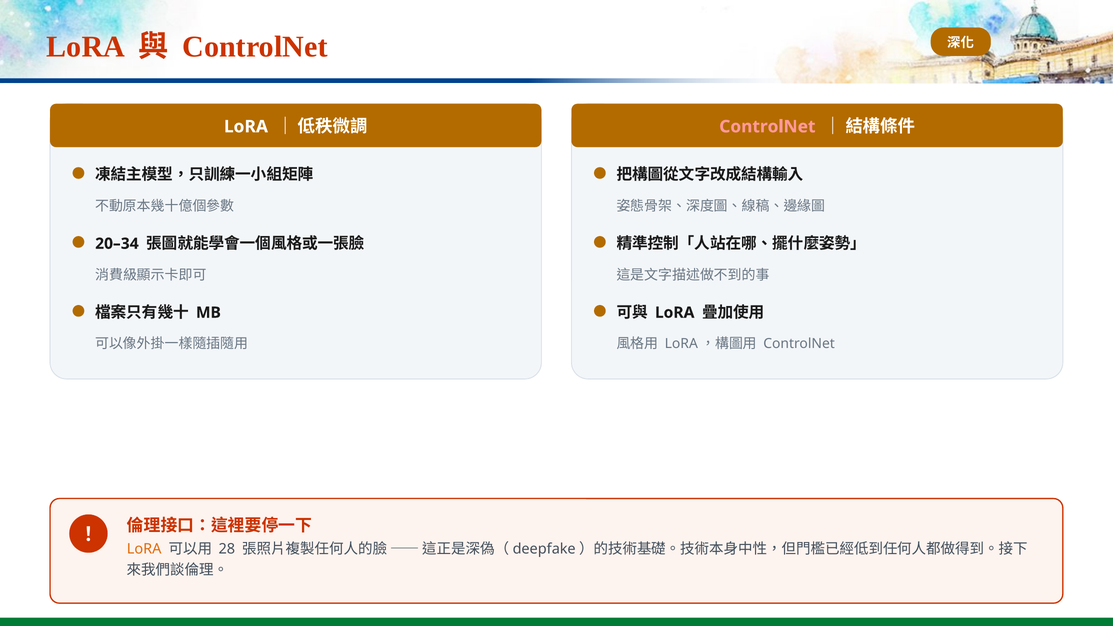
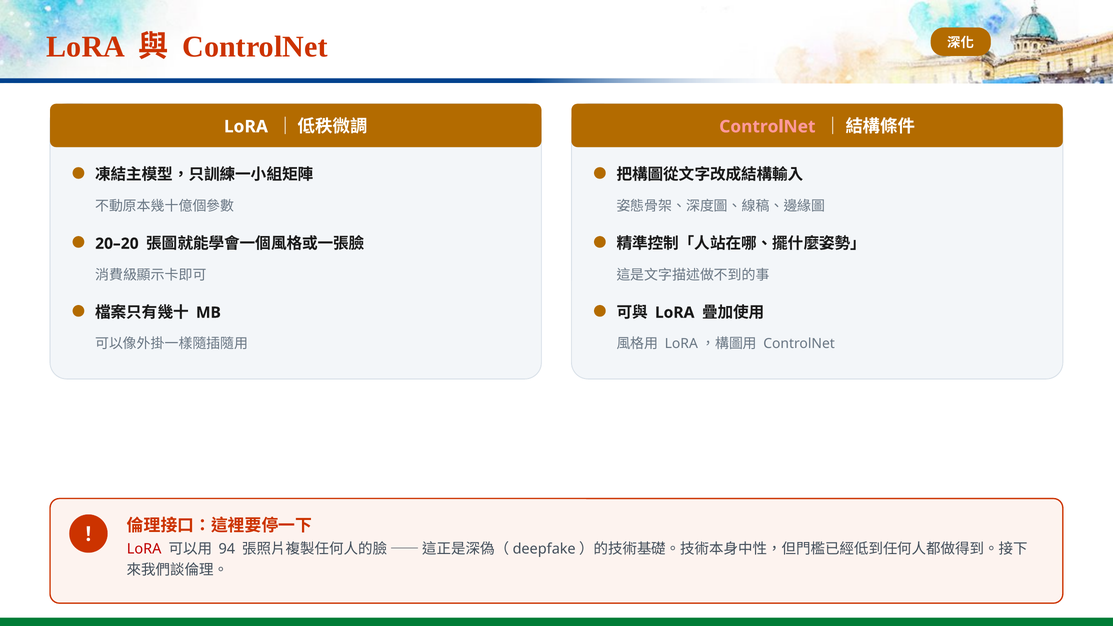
20–34: 20–34 -> 20–20
LoRA at (144, 549) colour: orange -> red
28: 28 -> 94
